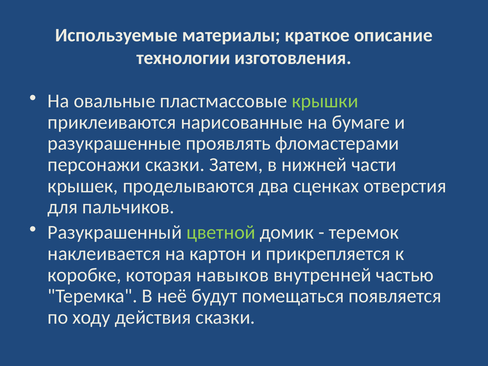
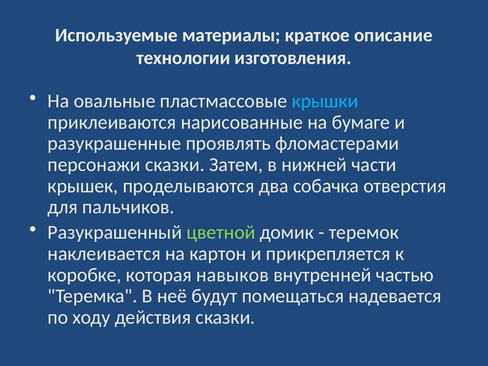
крышки colour: light green -> light blue
сценках: сценках -> собачка
появляется: появляется -> надевается
